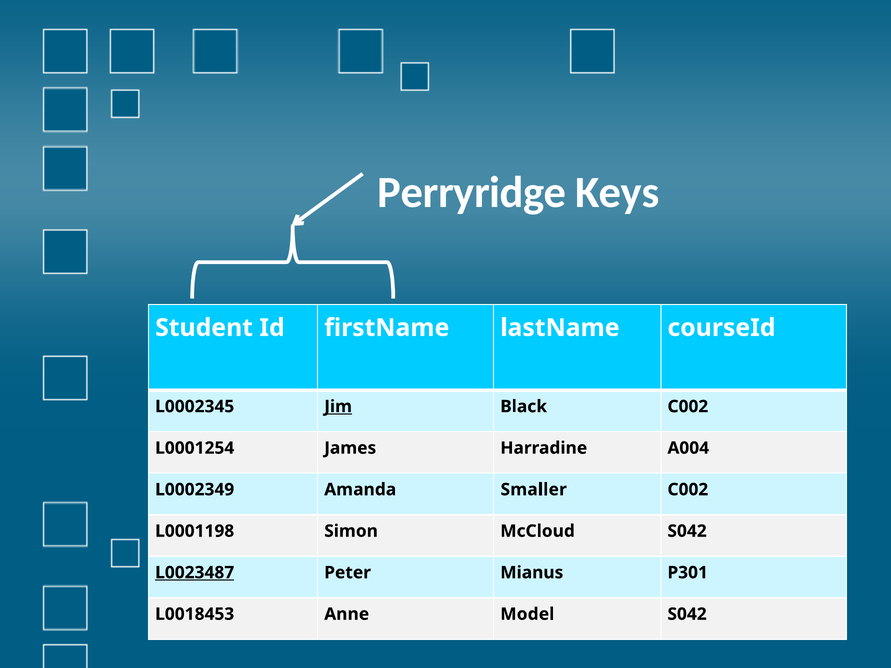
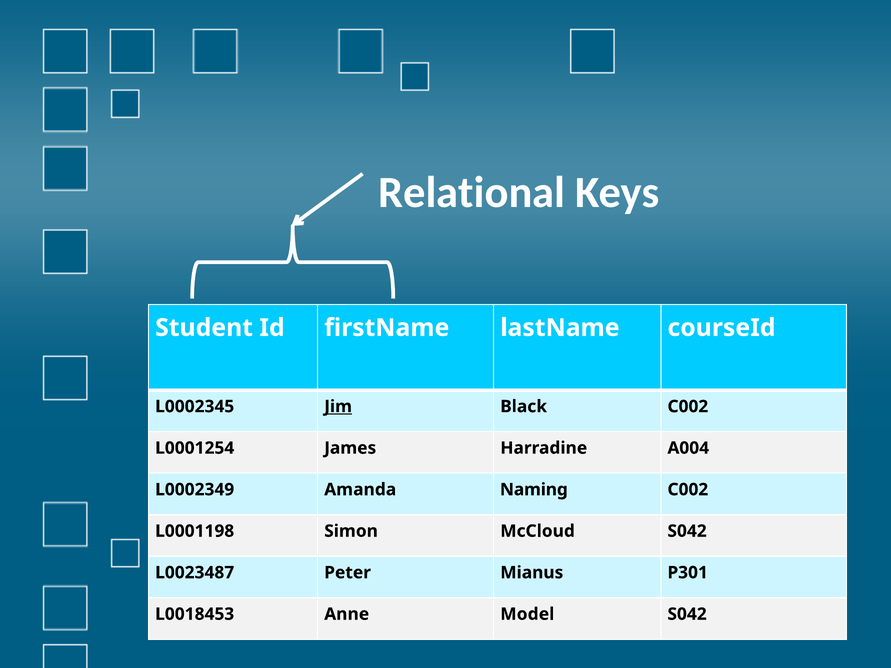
Perryridge: Perryridge -> Relational
Smaller: Smaller -> Naming
L0023487 underline: present -> none
